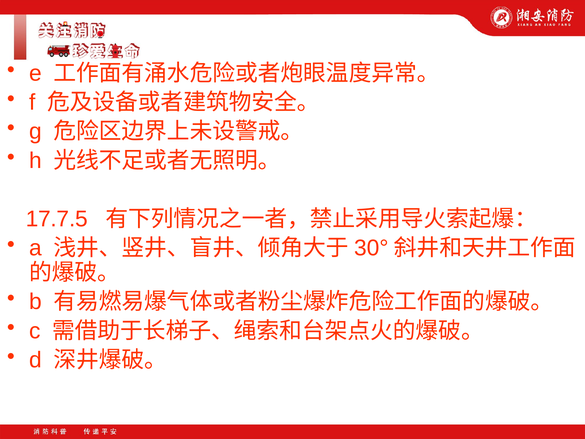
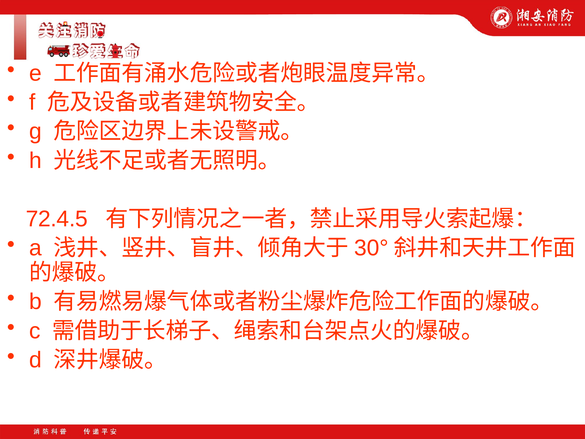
17.7.5: 17.7.5 -> 72.4.5
